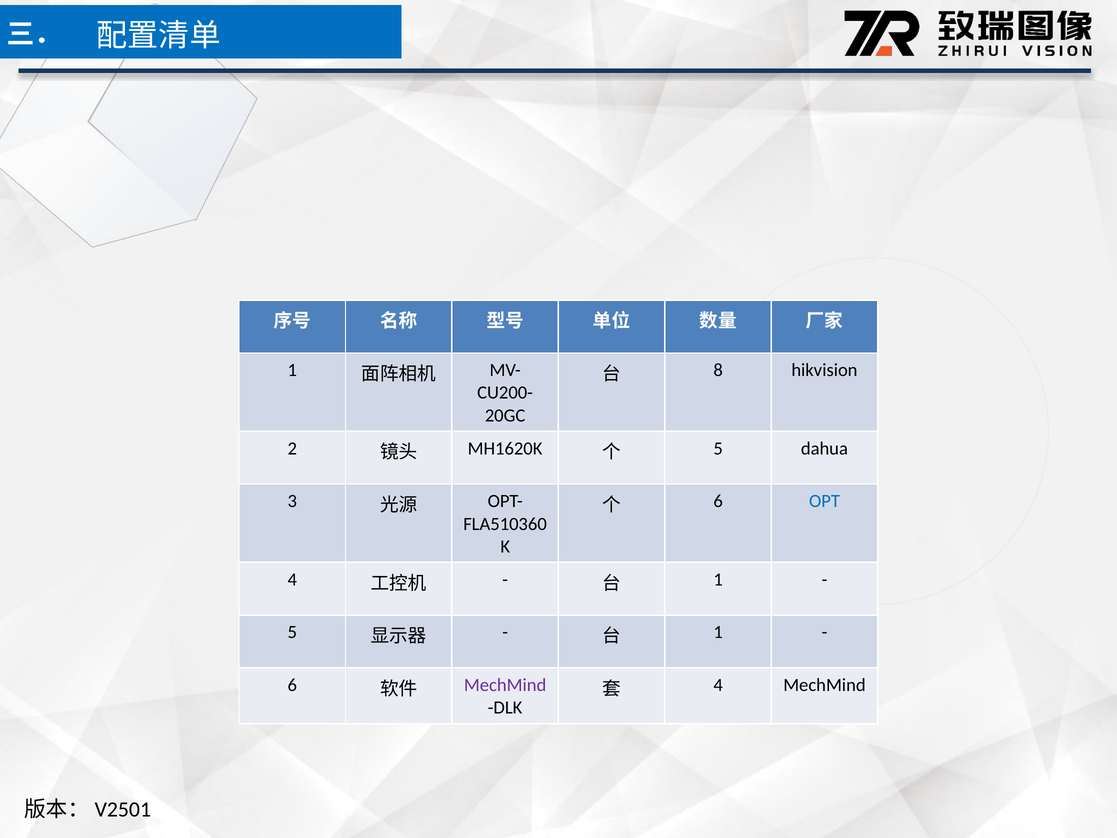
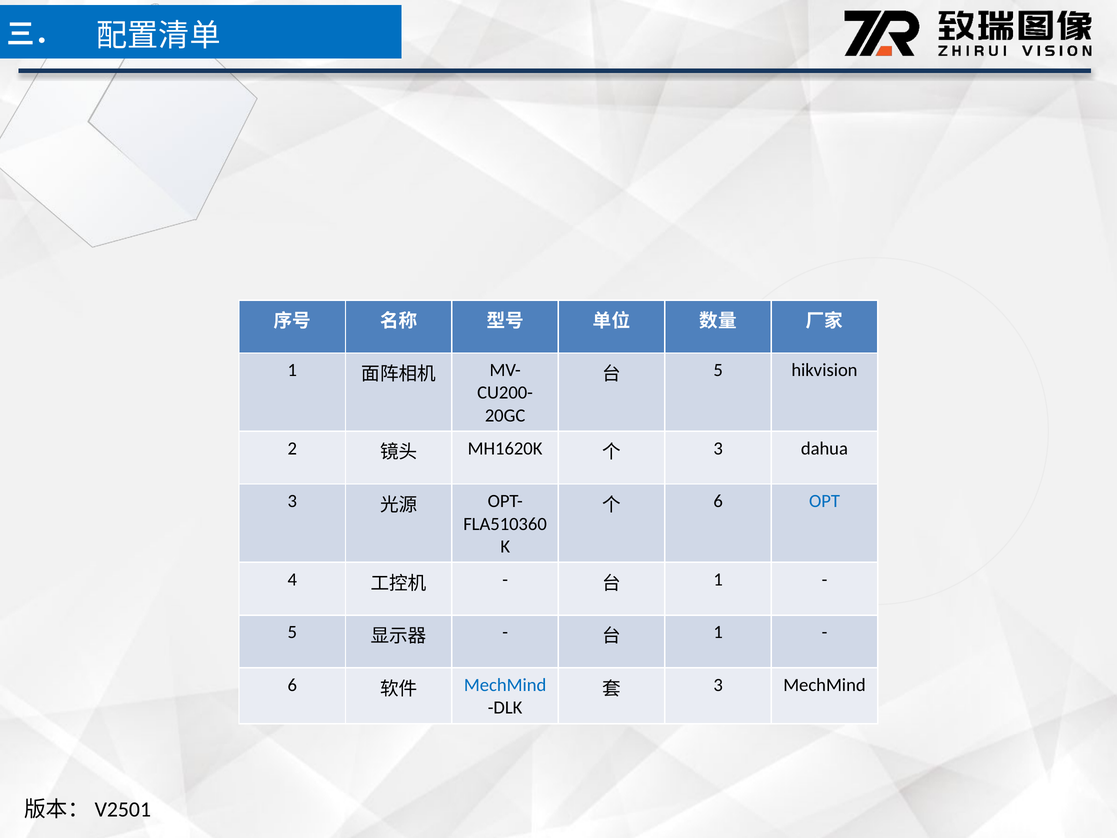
8 at (718, 370): 8 -> 5
5 at (718, 448): 5 -> 3
MechMind at (505, 685) colour: purple -> blue
4 at (718, 685): 4 -> 3
